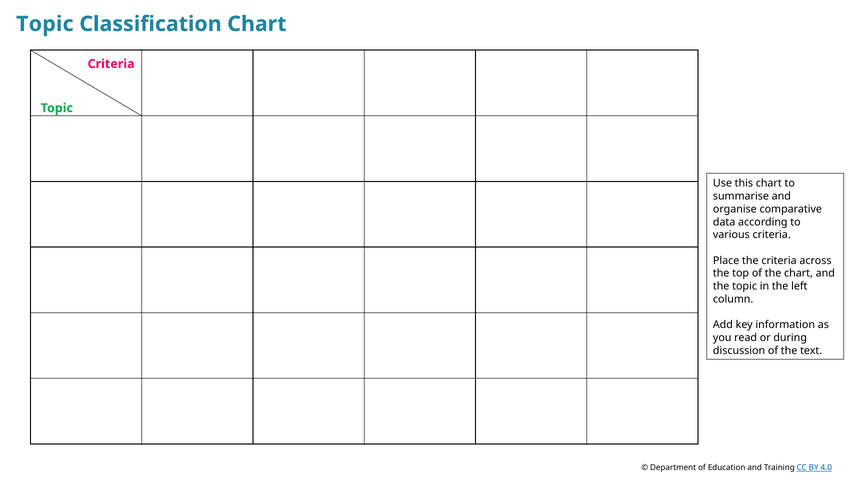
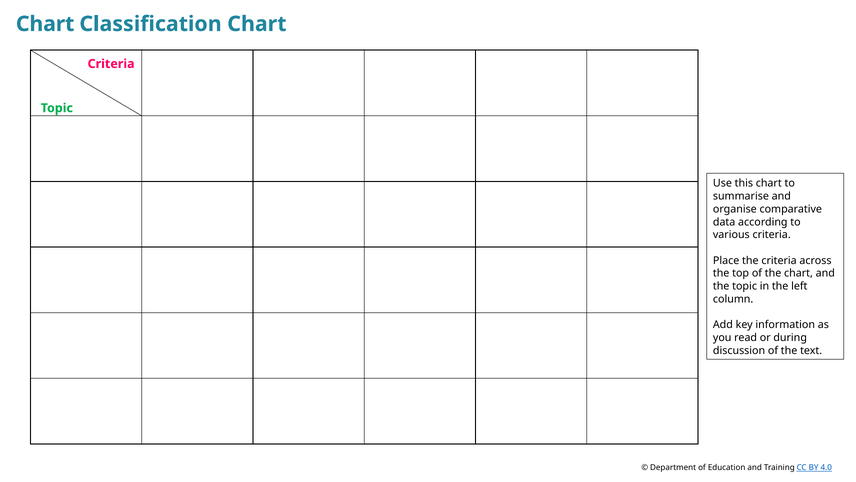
Topic at (45, 24): Topic -> Chart
